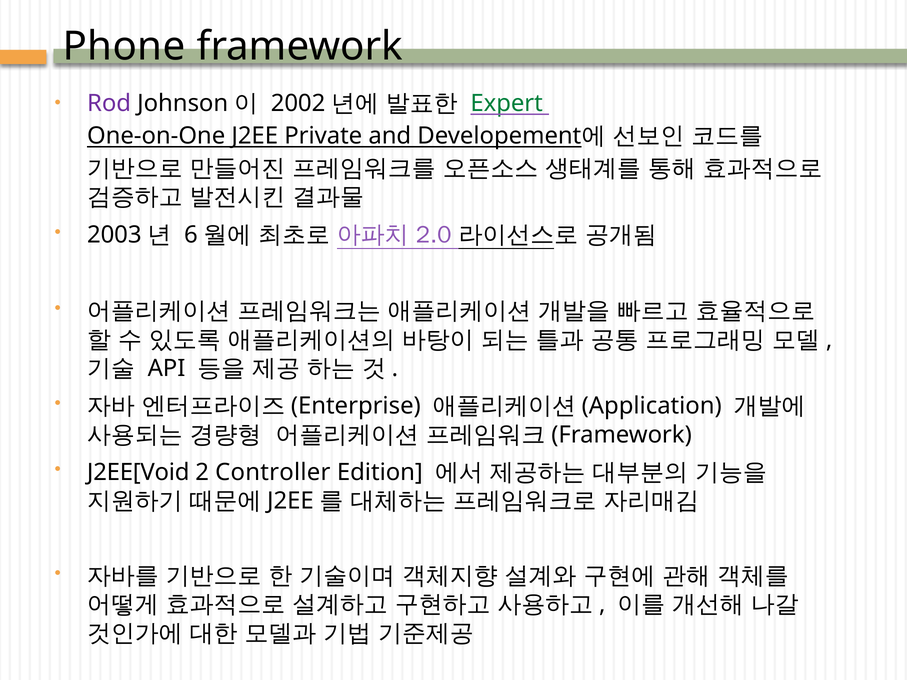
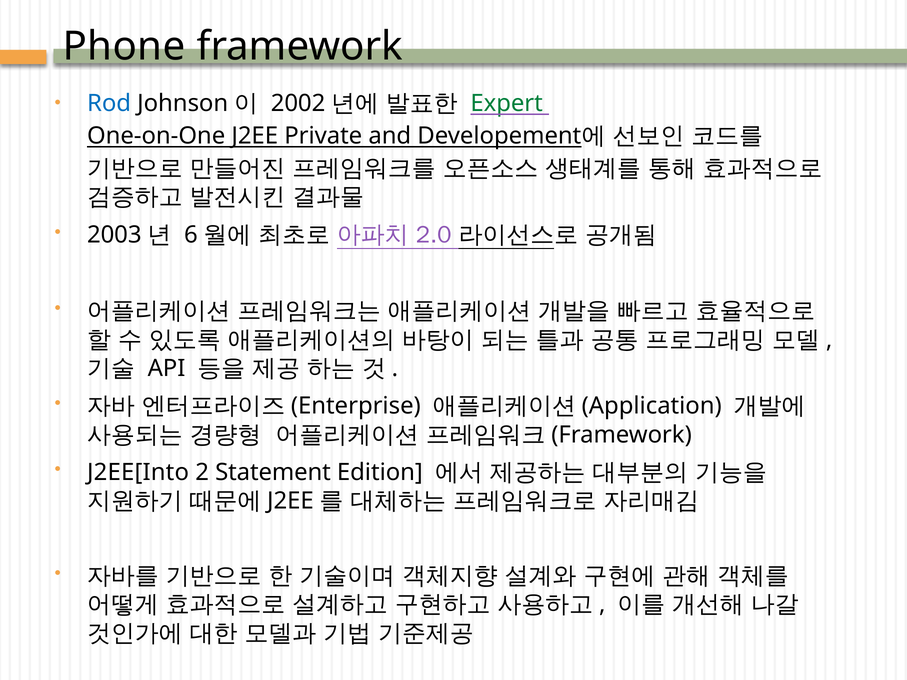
Rod colour: purple -> blue
J2EE[Void: J2EE[Void -> J2EE[Into
Controller: Controller -> Statement
